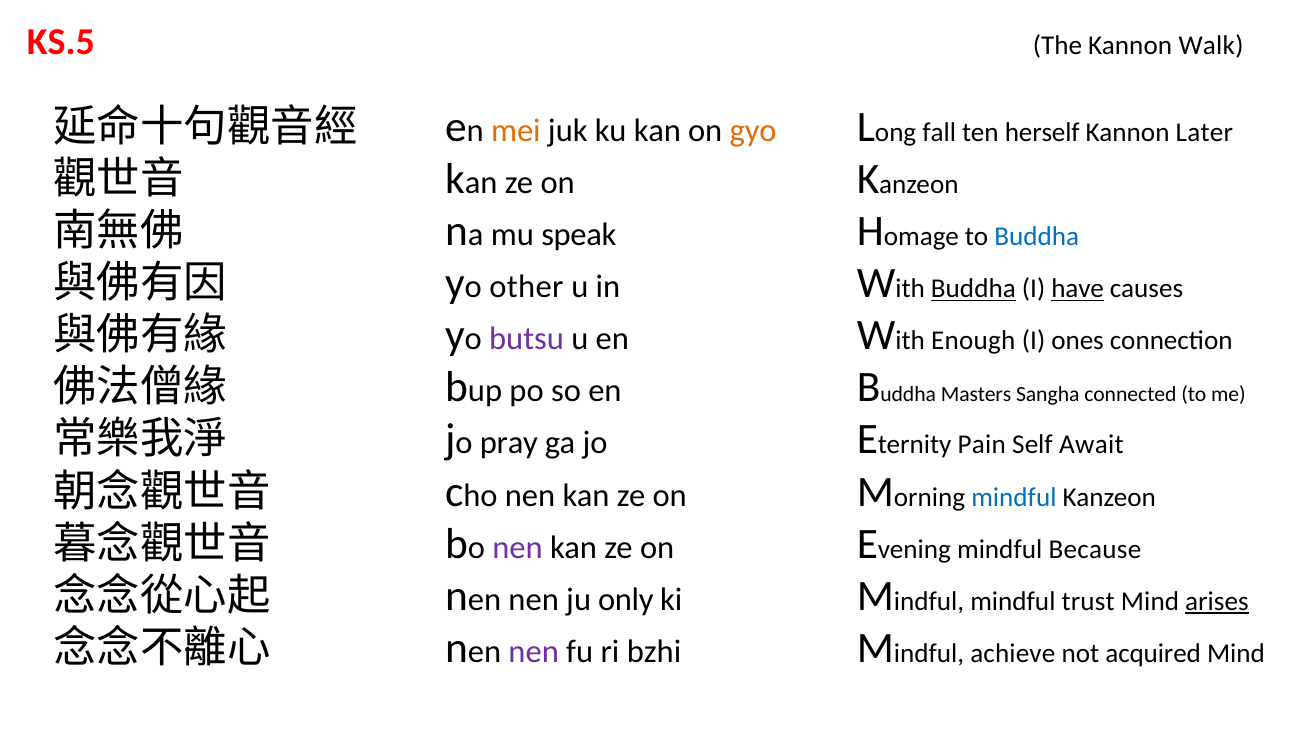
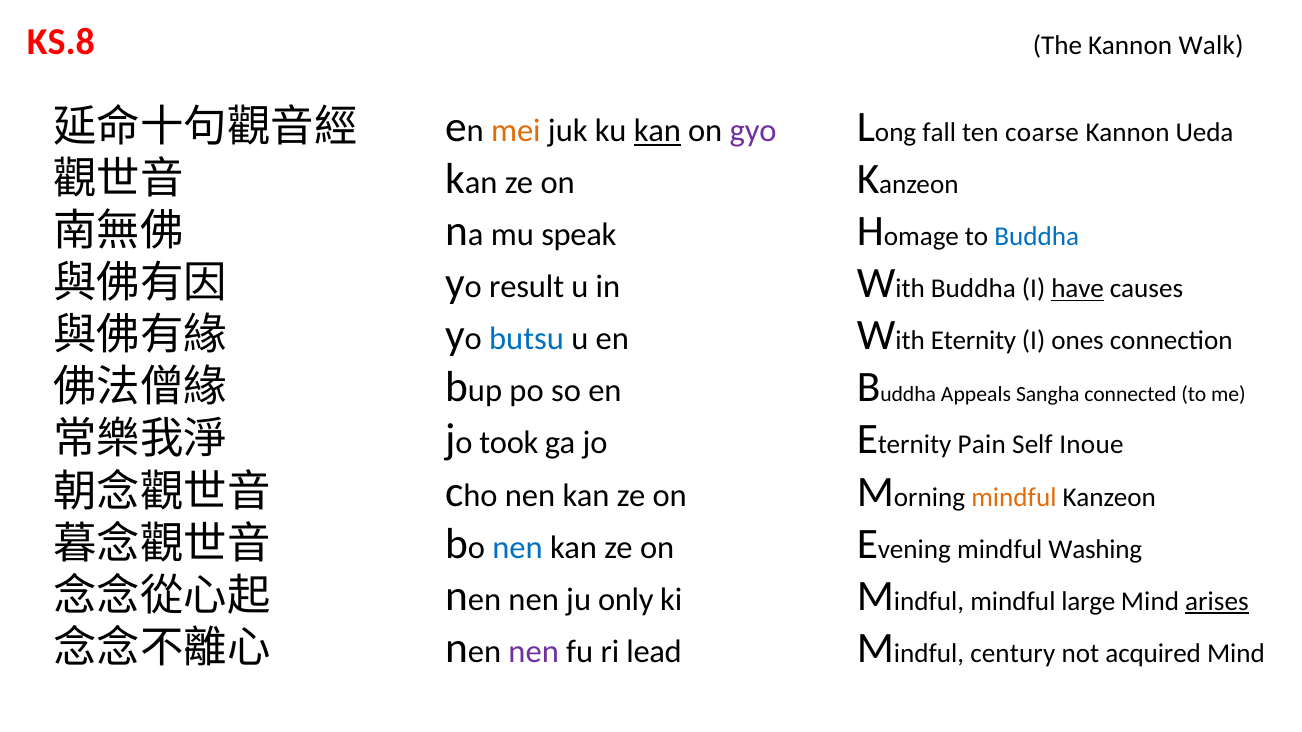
KS.5: KS.5 -> KS.8
kan at (657, 131) underline: none -> present
gyo colour: orange -> purple
herself: herself -> coarse
Later: Later -> Ueda
other: other -> result
Buddha at (973, 289) underline: present -> none
butsu colour: purple -> blue
Enough: Enough -> Eternity
Masters: Masters -> Appeals
pray: pray -> took
Await: Await -> Inoue
mindful at (1014, 497) colour: blue -> orange
nen at (518, 548) colour: purple -> blue
Because: Because -> Washing
trust: trust -> large
bzhi: bzhi -> lead
achieve: achieve -> century
